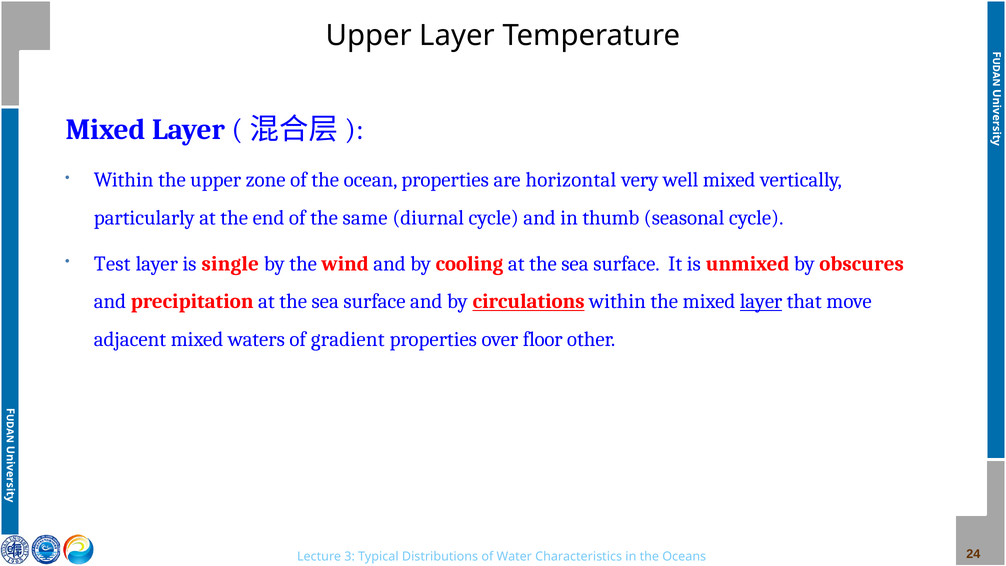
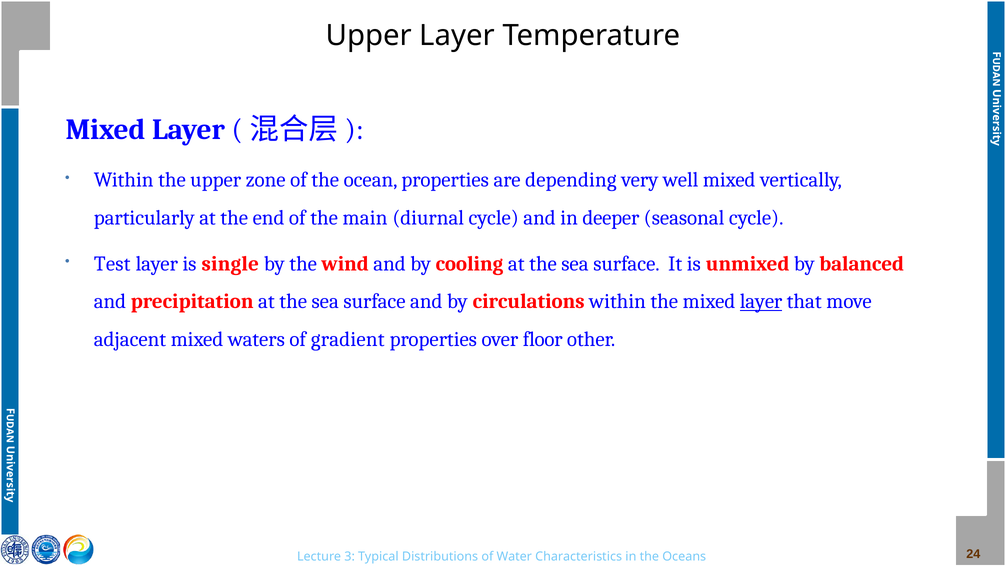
horizontal: horizontal -> depending
same: same -> main
thumb: thumb -> deeper
obscures: obscures -> balanced
circulations underline: present -> none
